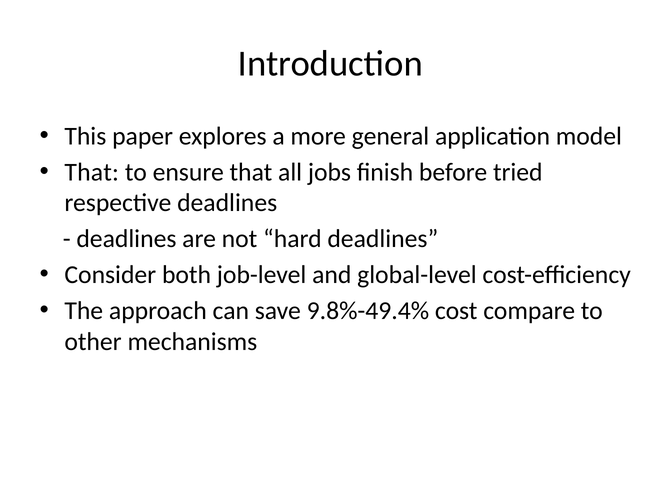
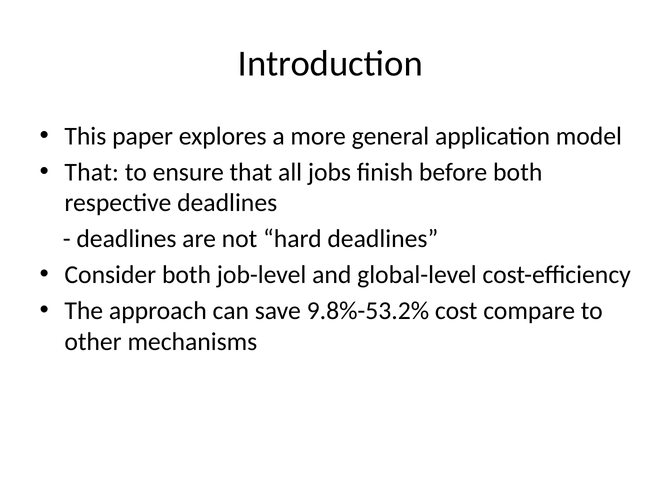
before tried: tried -> both
9.8%-49.4%: 9.8%-49.4% -> 9.8%-53.2%
